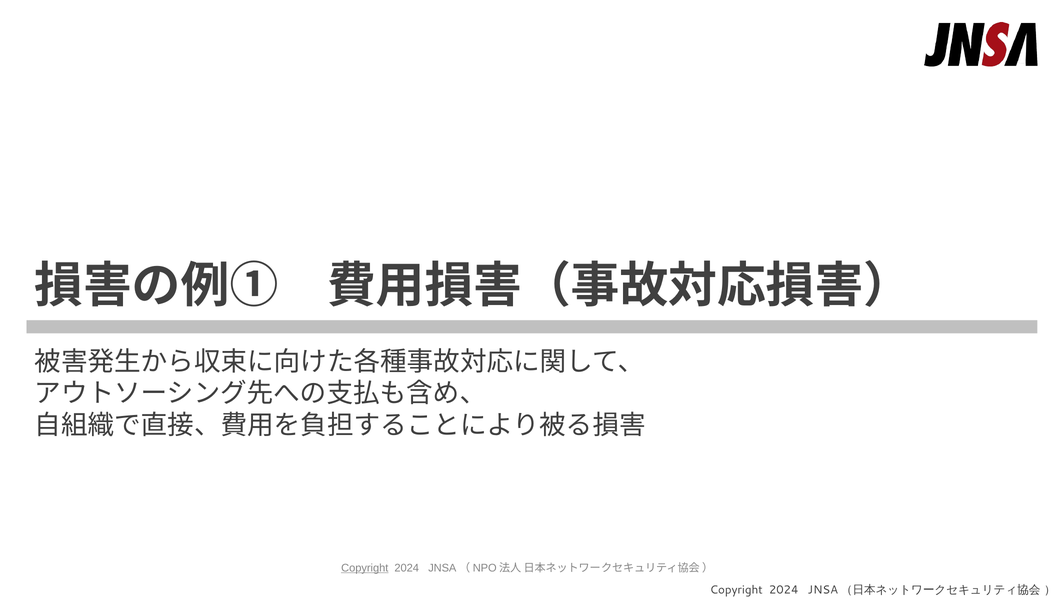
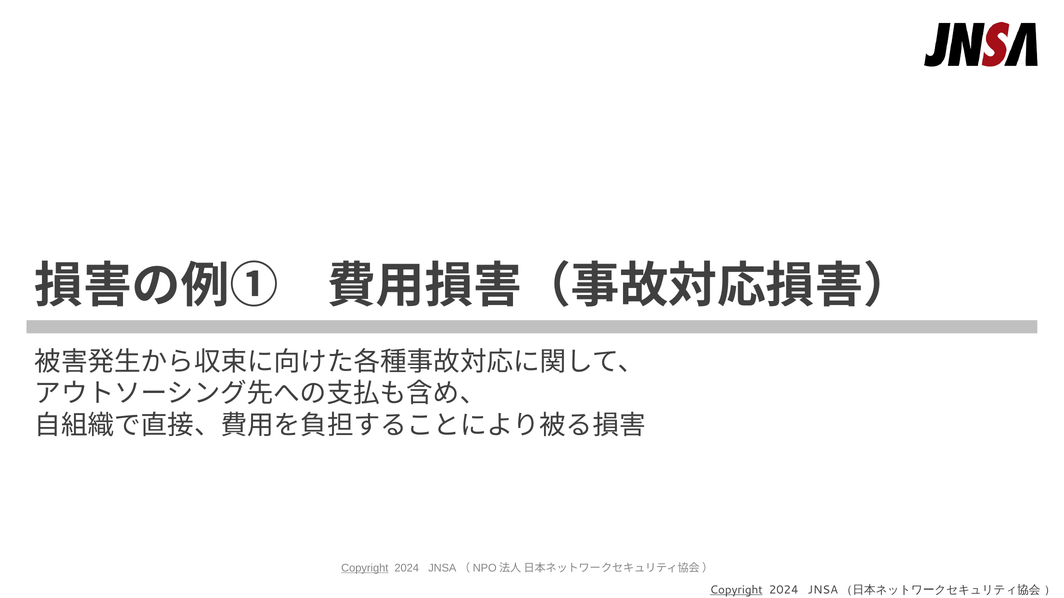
Copyright at (736, 590) underline: none -> present
